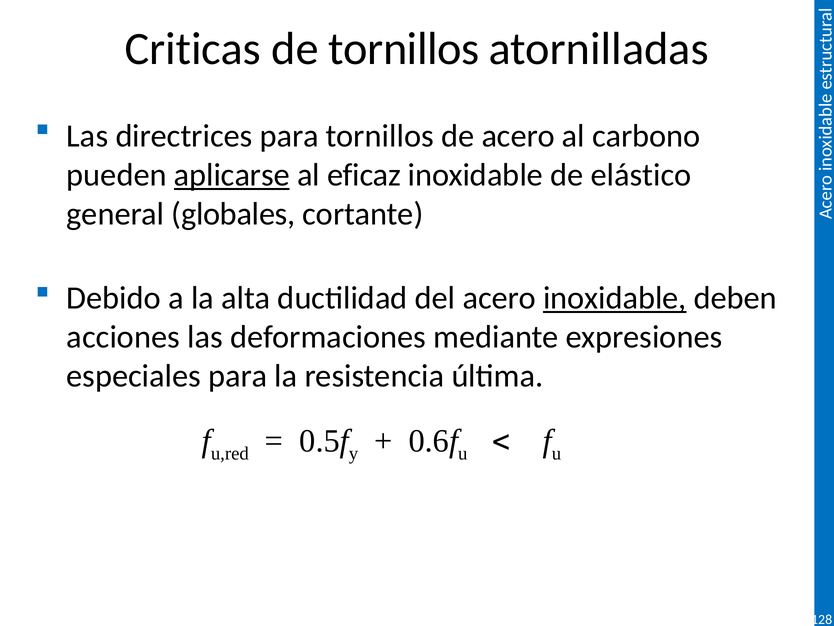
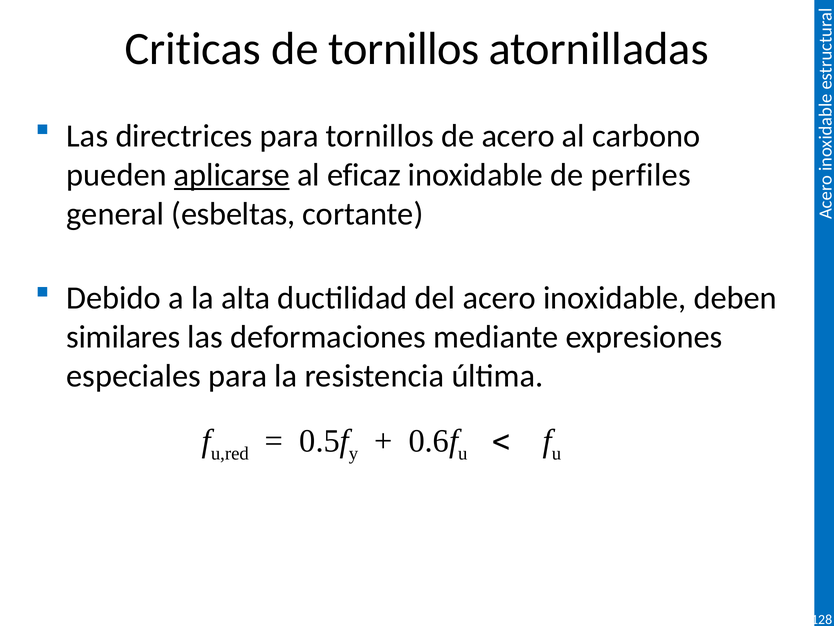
elástico: elástico -> perfiles
globales: globales -> esbeltas
inoxidable at (615, 298) underline: present -> none
acciones: acciones -> similares
